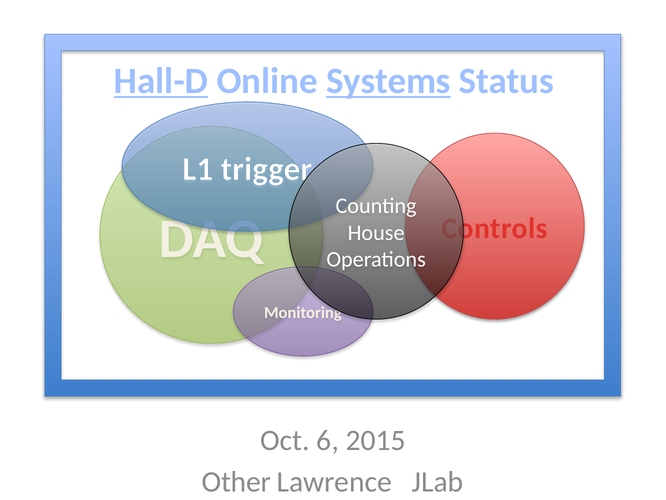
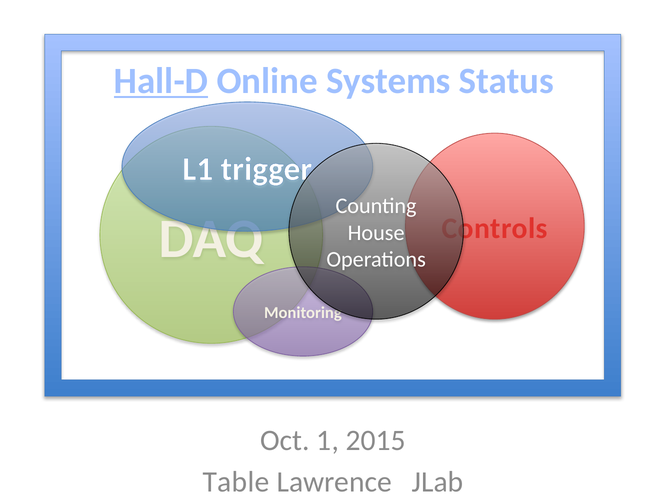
Systems underline: present -> none
6: 6 -> 1
Other: Other -> Table
